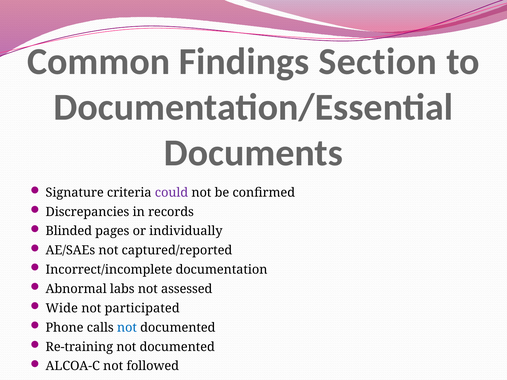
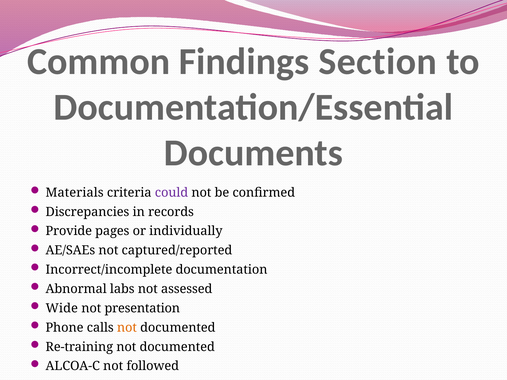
Signature: Signature -> Materials
Blinded: Blinded -> Provide
participated: participated -> presentation
not at (127, 328) colour: blue -> orange
